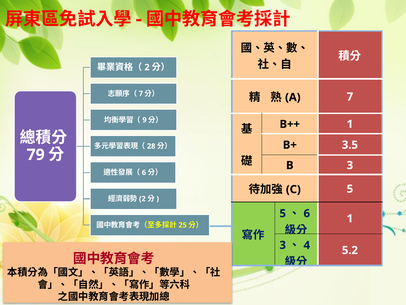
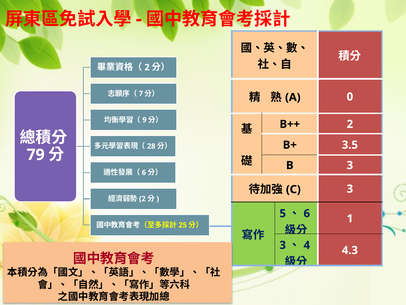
7 at (350, 97): 7 -> 0
B++ 1: 1 -> 2
5 at (350, 189): 5 -> 3
5.2: 5.2 -> 4.3
